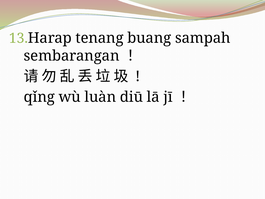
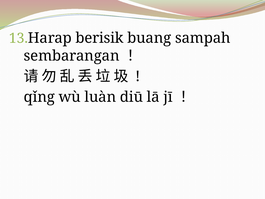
tenang: tenang -> berisik
